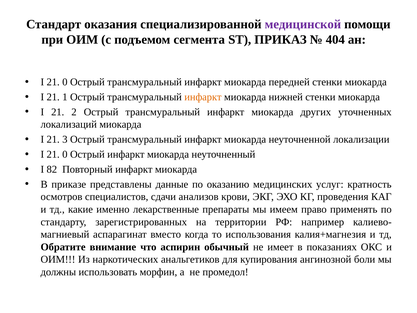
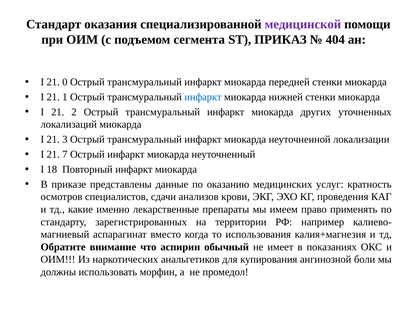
инфаркт at (203, 97) colour: orange -> blue
0 at (65, 154): 0 -> 7
82: 82 -> 18
